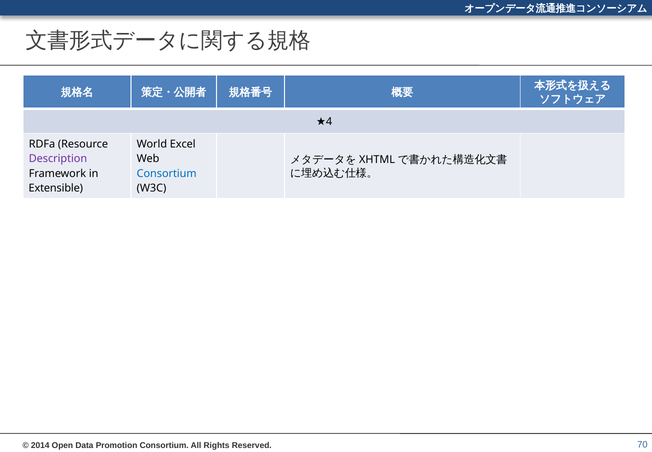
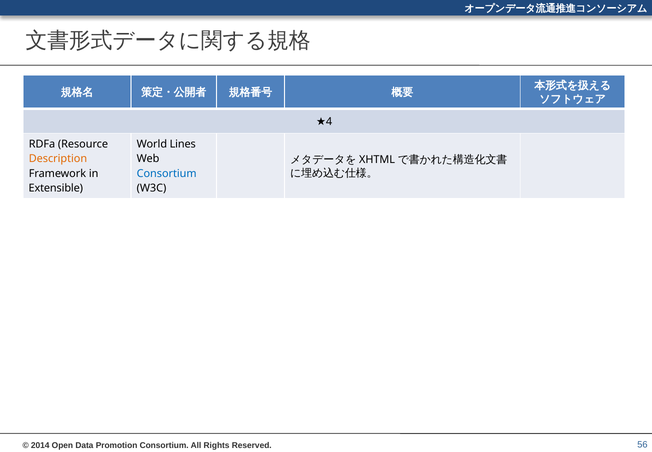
Excel: Excel -> Lines
Description colour: purple -> orange
70: 70 -> 56
